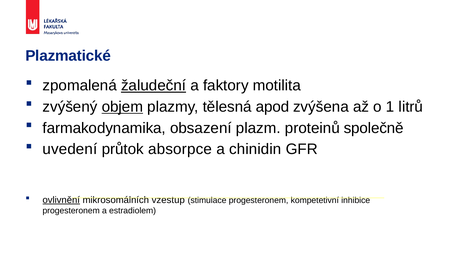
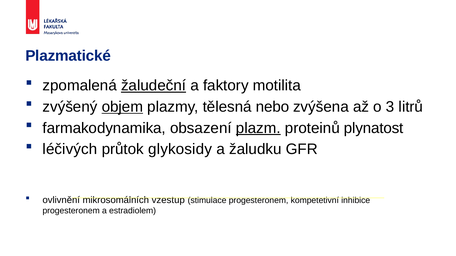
apod: apod -> nebo
1: 1 -> 3
plazm underline: none -> present
společně: společně -> plynatost
uvedení: uvedení -> léčivých
absorpce: absorpce -> glykosidy
chinidin: chinidin -> žaludku
ovlivnění underline: present -> none
